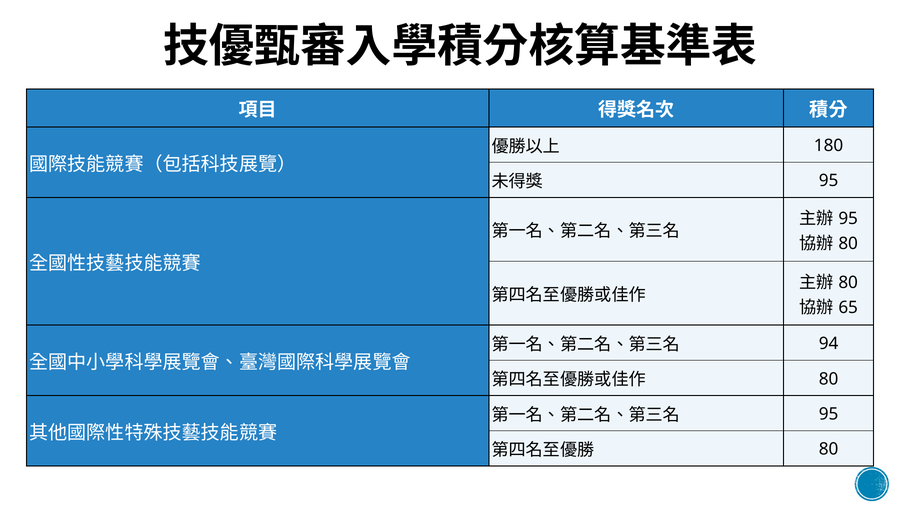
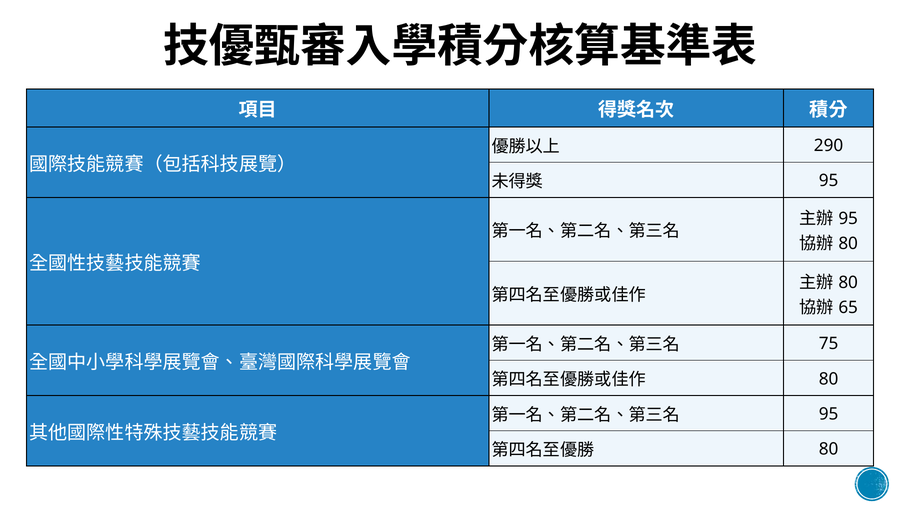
180: 180 -> 290
94: 94 -> 75
